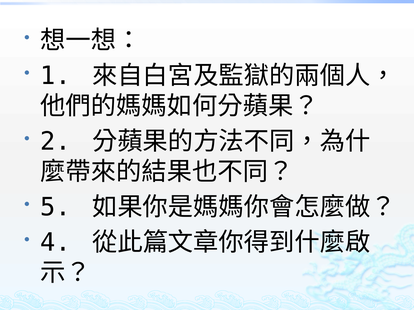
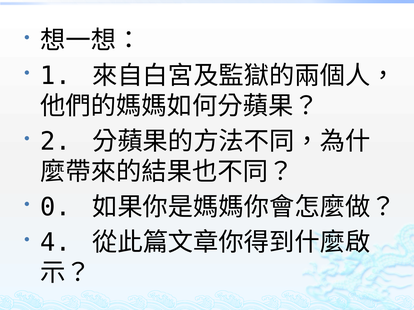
5: 5 -> 0
